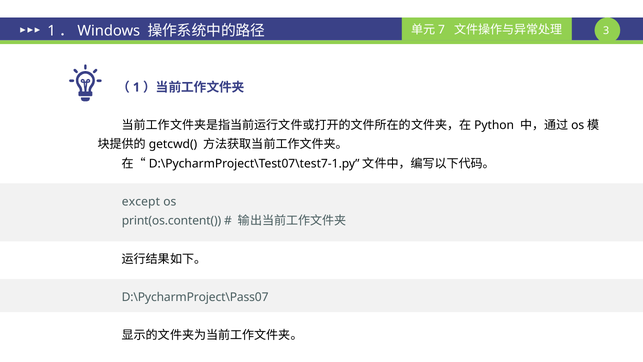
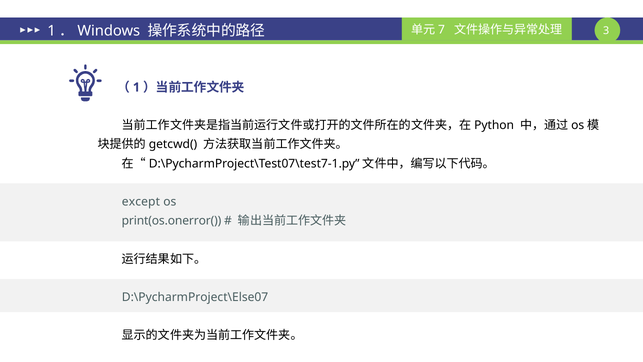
print(os.content(: print(os.content( -> print(os.onerror(
D:\PycharmProject\Pass07: D:\PycharmProject\Pass07 -> D:\PycharmProject\Else07
